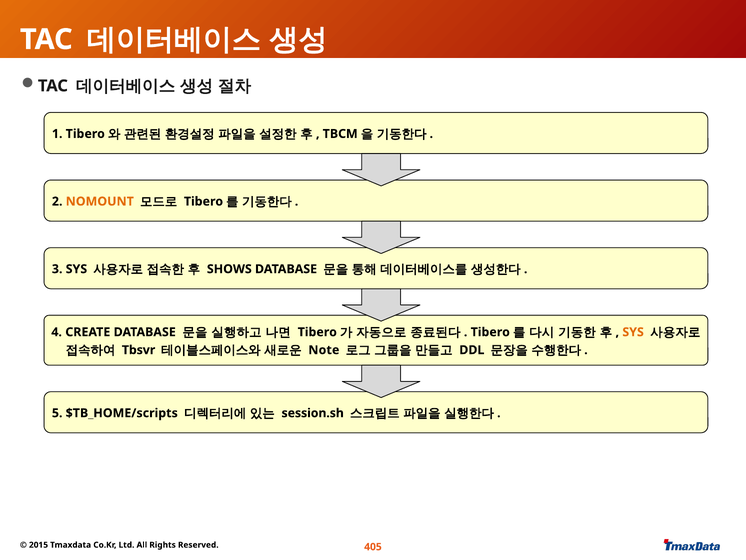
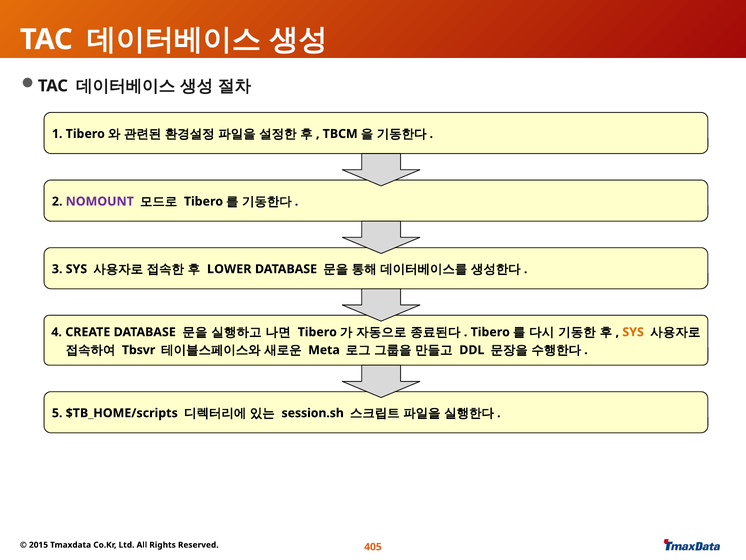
NOMOUNT colour: orange -> purple
SHOWS: SHOWS -> LOWER
Note: Note -> Meta
